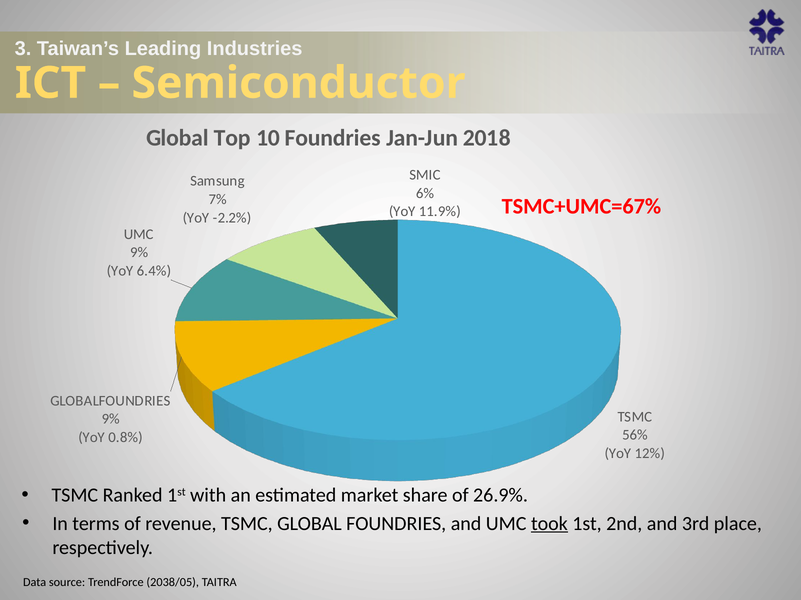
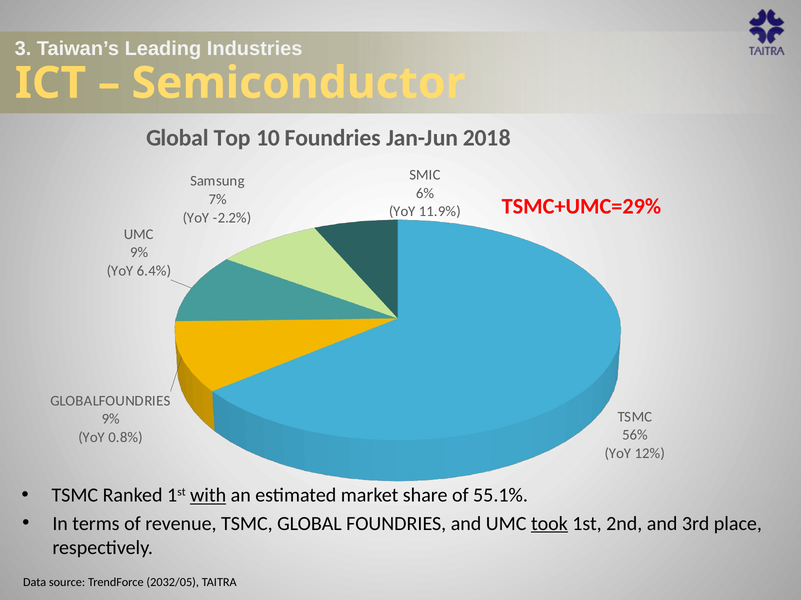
TSMC+UMC=67%: TSMC+UMC=67% -> TSMC+UMC=29%
with underline: none -> present
26.9%: 26.9% -> 55.1%
2038/05: 2038/05 -> 2032/05
